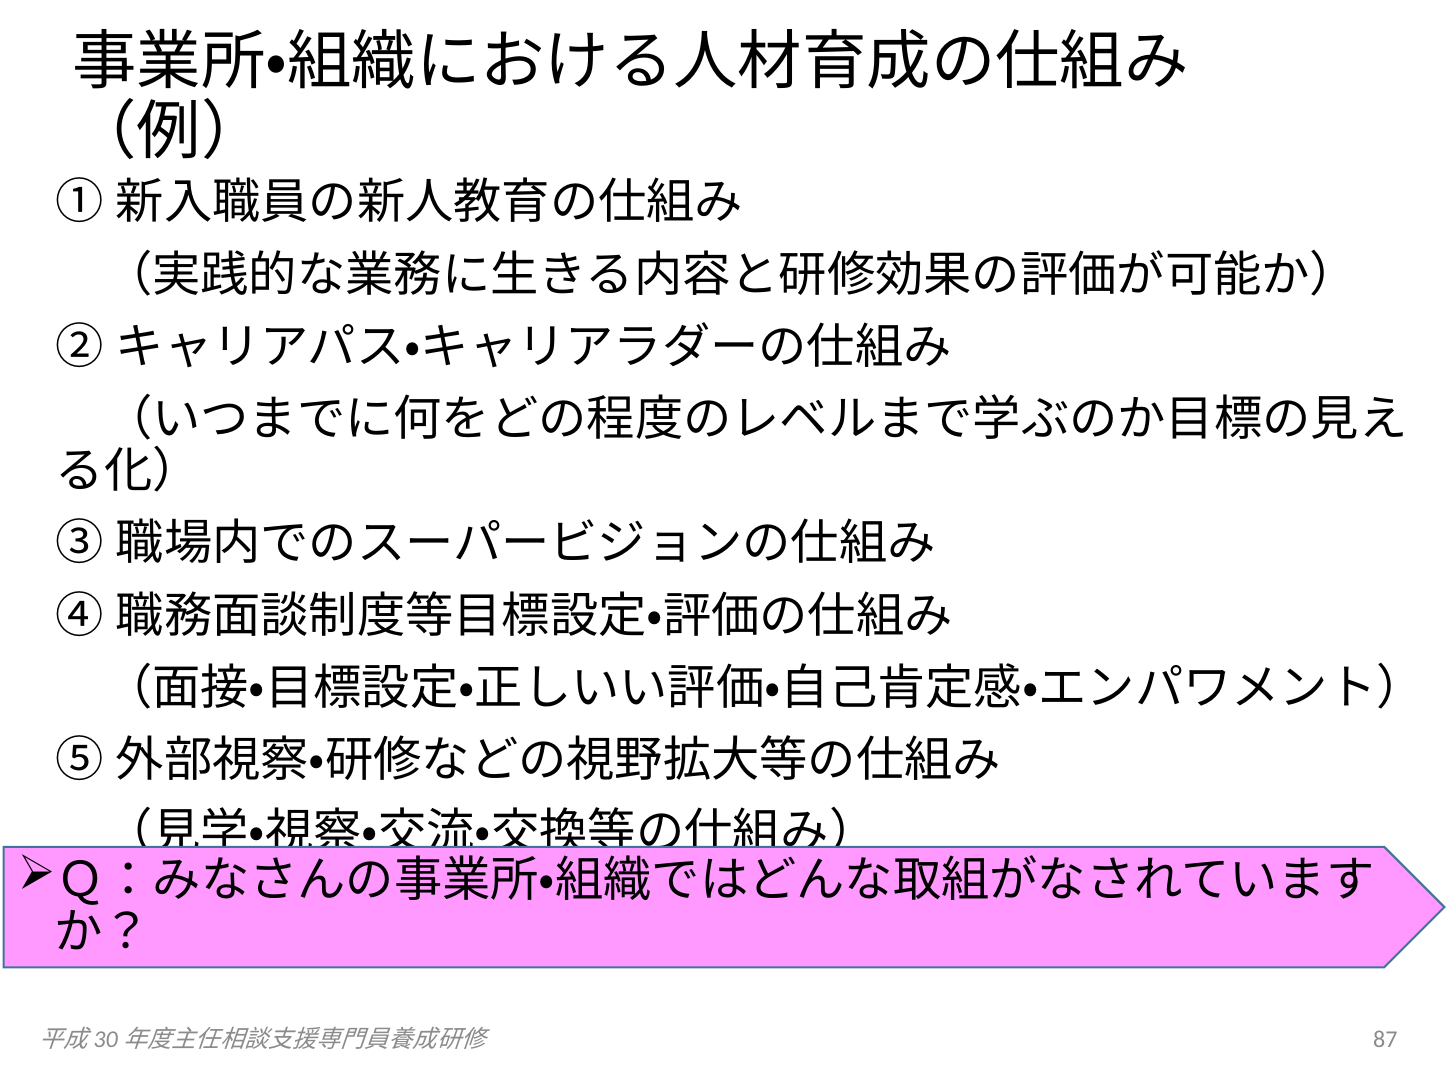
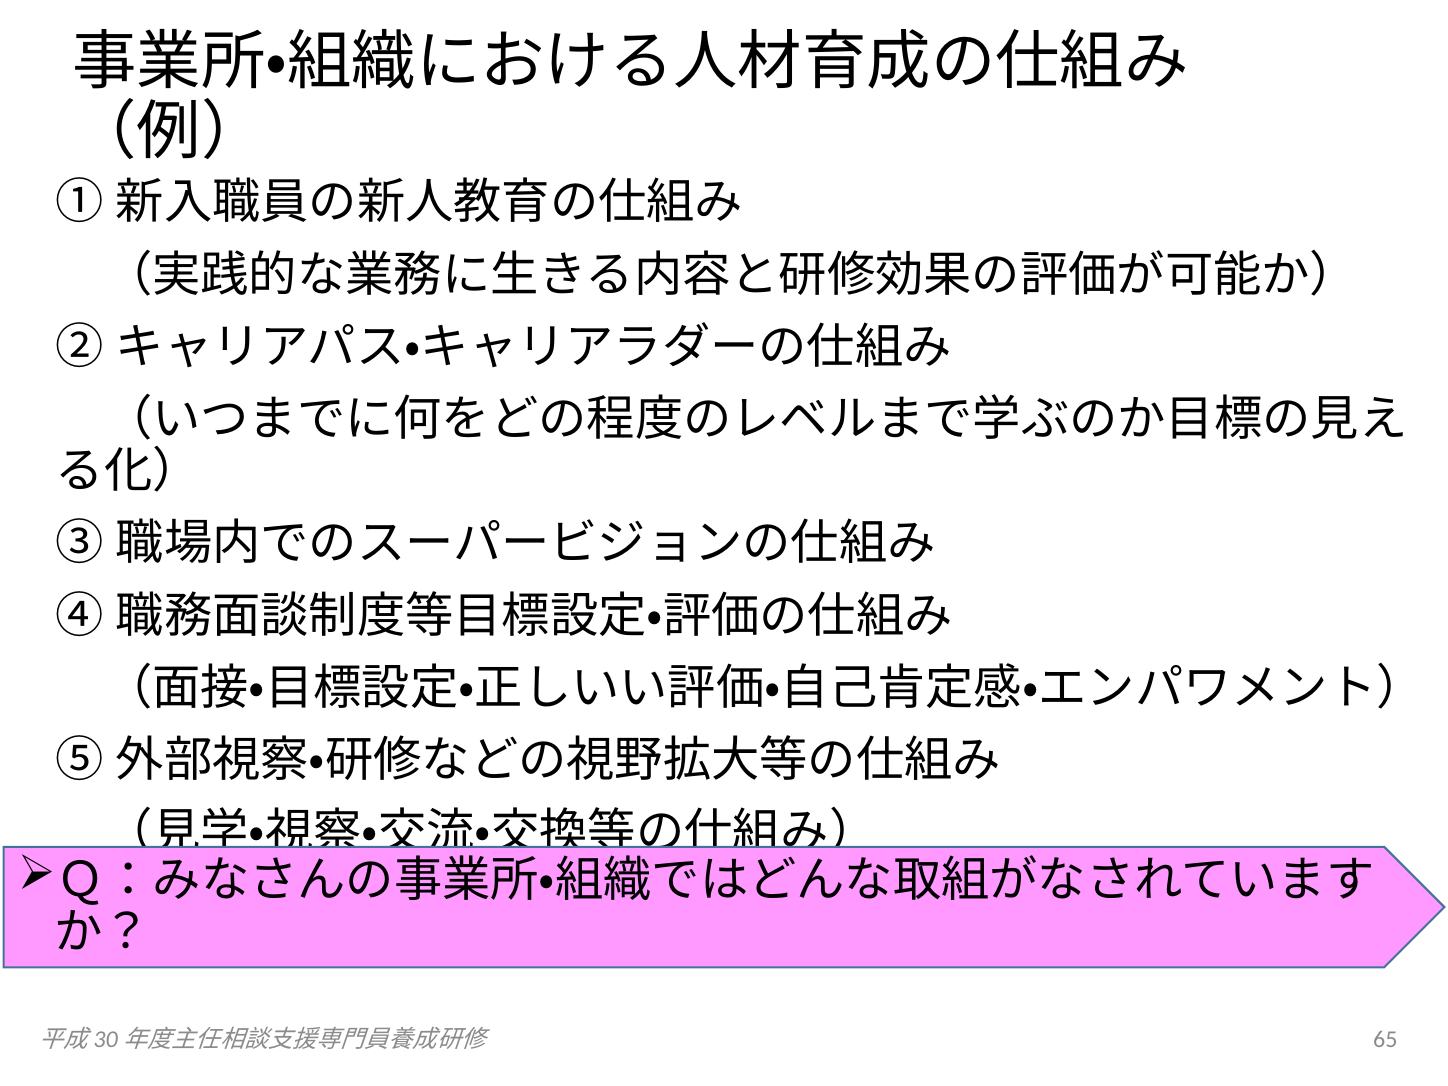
87: 87 -> 65
